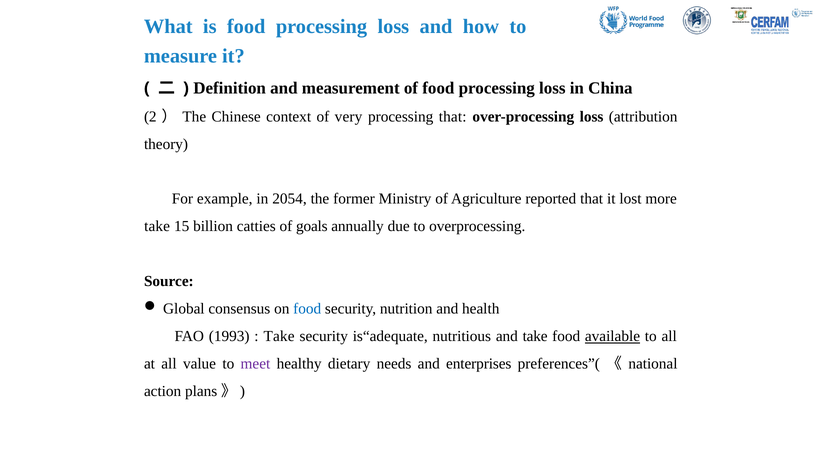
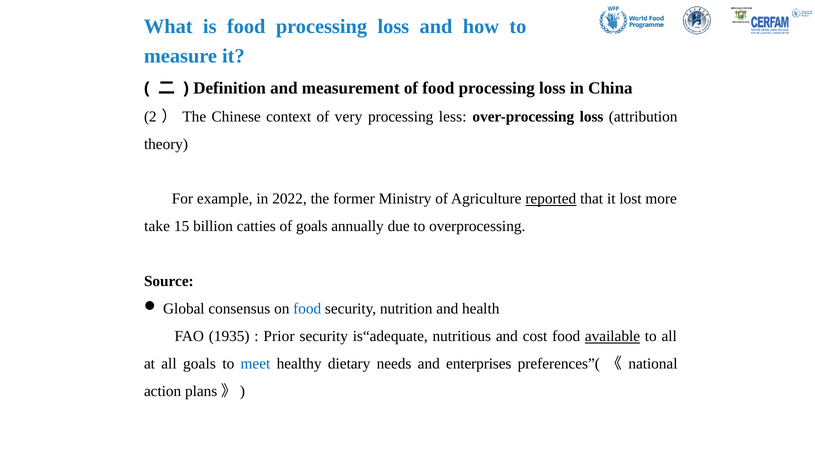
processing that: that -> less
2054: 2054 -> 2022
reported underline: none -> present
1993: 1993 -> 1935
Take at (279, 337): Take -> Prior
and take: take -> cost
all value: value -> goals
meet colour: purple -> blue
